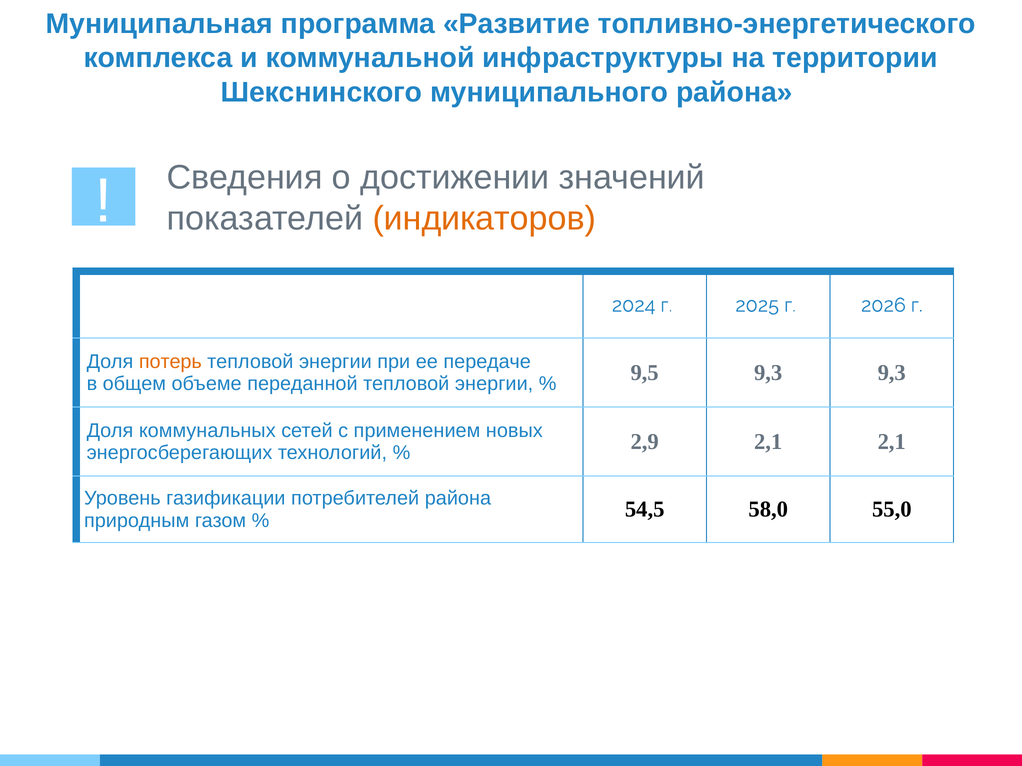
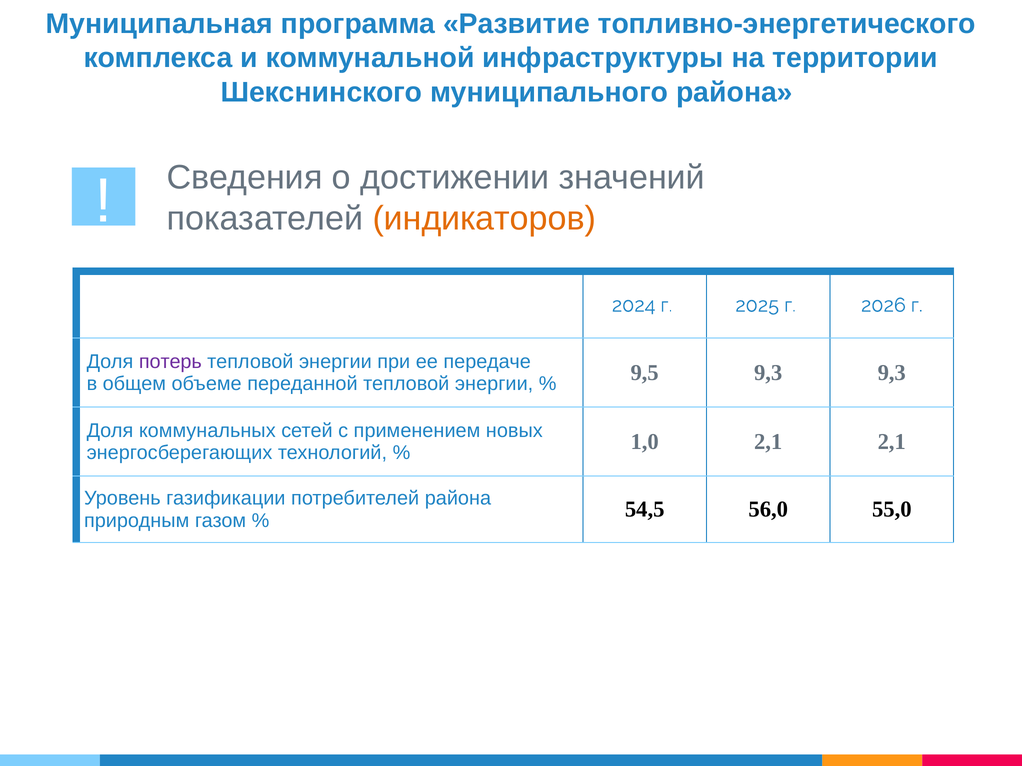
потерь colour: orange -> purple
2,9: 2,9 -> 1,0
58,0: 58,0 -> 56,0
